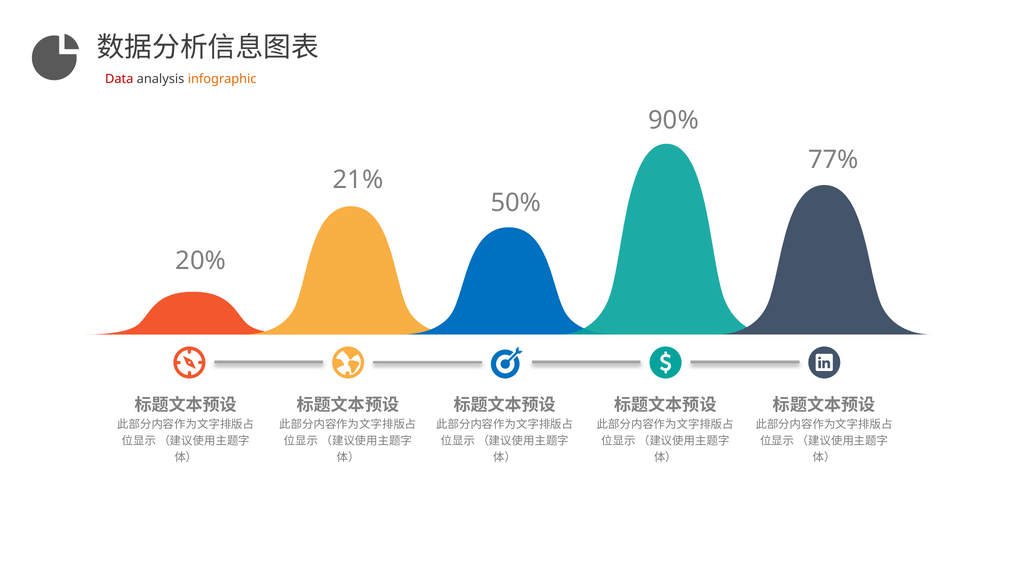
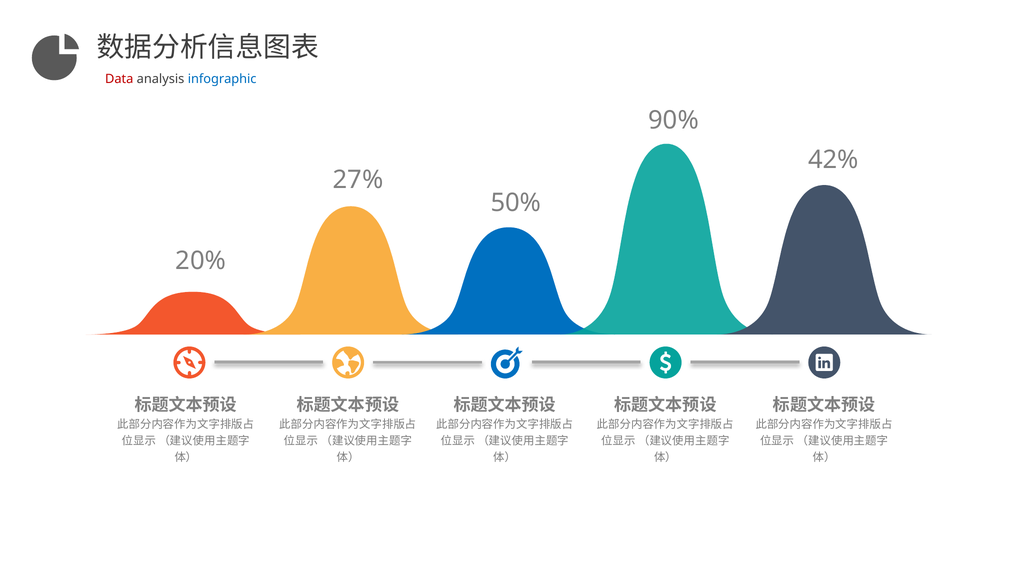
infographic colour: orange -> blue
77%: 77% -> 42%
21%: 21% -> 27%
